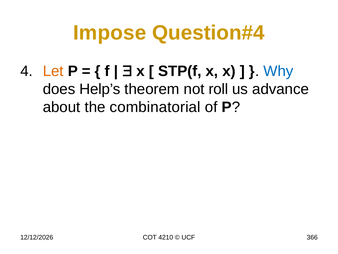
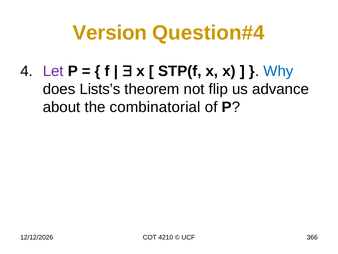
Impose: Impose -> Version
Let colour: orange -> purple
Help’s: Help’s -> Lists’s
roll: roll -> flip
